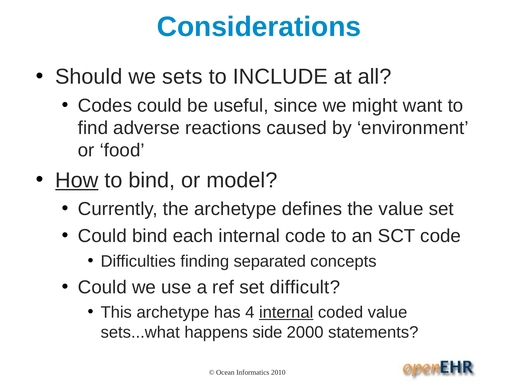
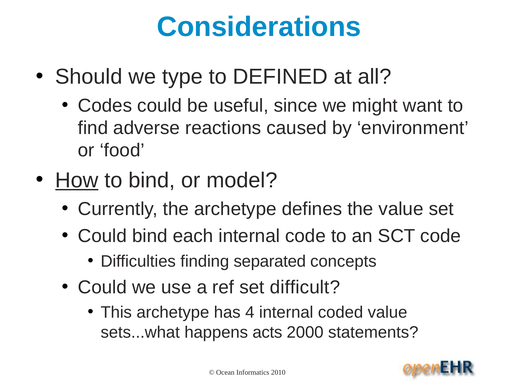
sets: sets -> type
INCLUDE: INCLUDE -> DEFINED
internal at (286, 313) underline: present -> none
side: side -> acts
